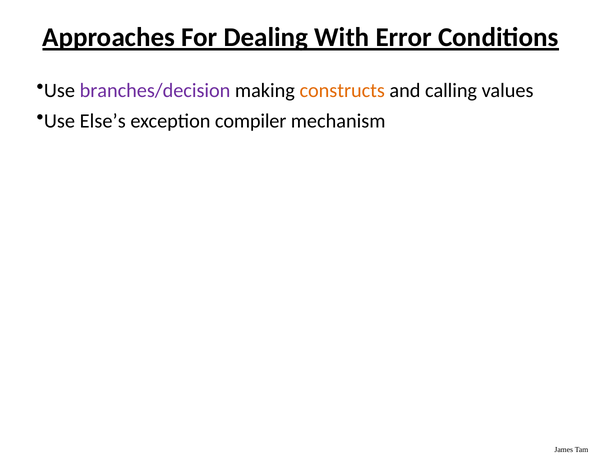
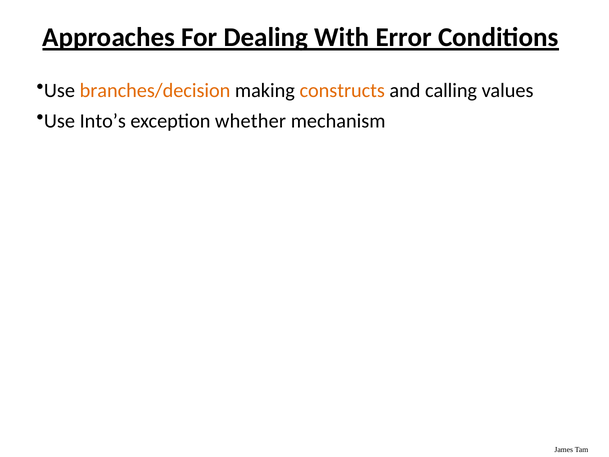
branches/decision colour: purple -> orange
Else’s: Else’s -> Into’s
compiler: compiler -> whether
